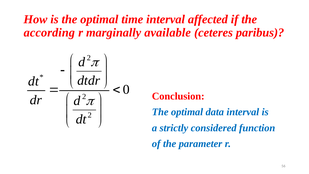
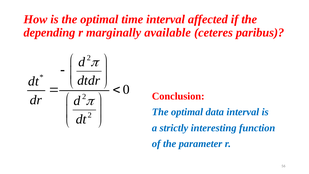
according: according -> depending
considered: considered -> interesting
